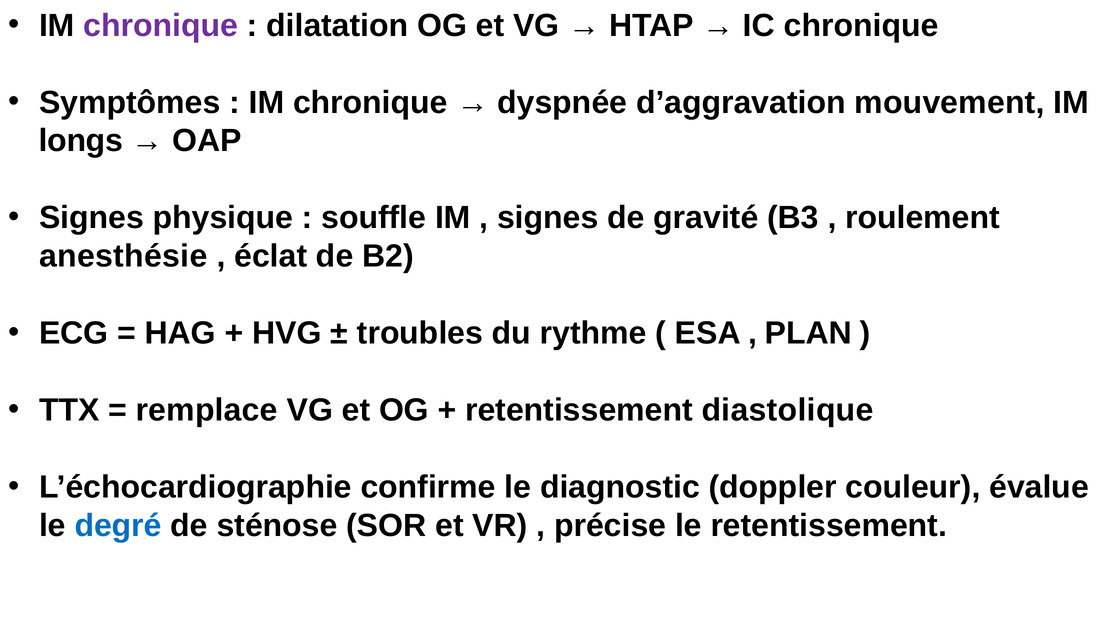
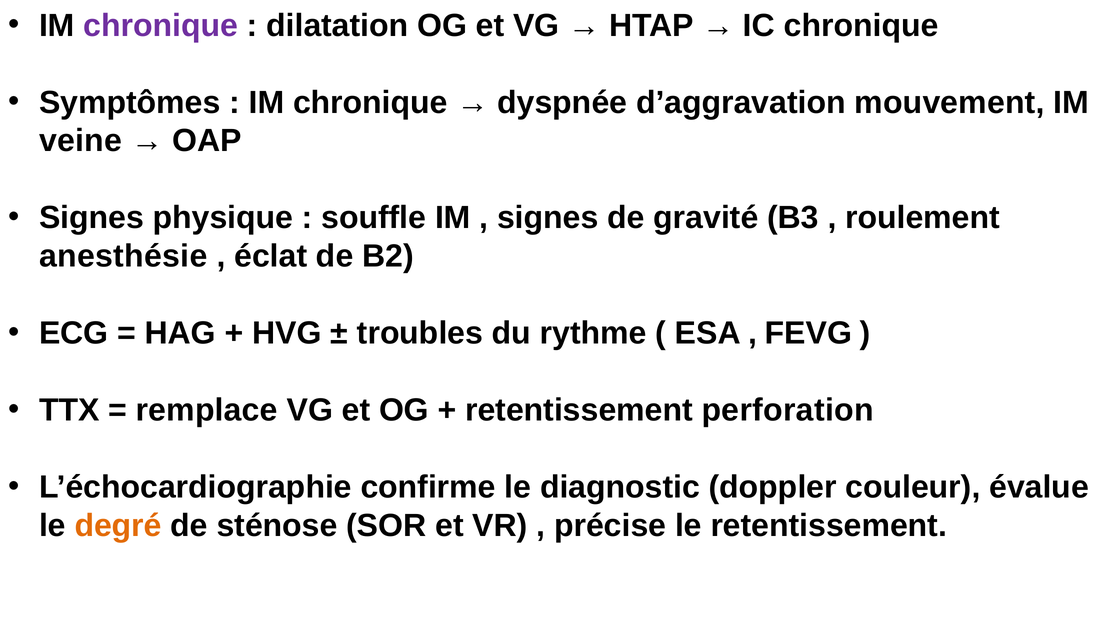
longs: longs -> veine
PLAN: PLAN -> FEVG
diastolique: diastolique -> perforation
degré colour: blue -> orange
